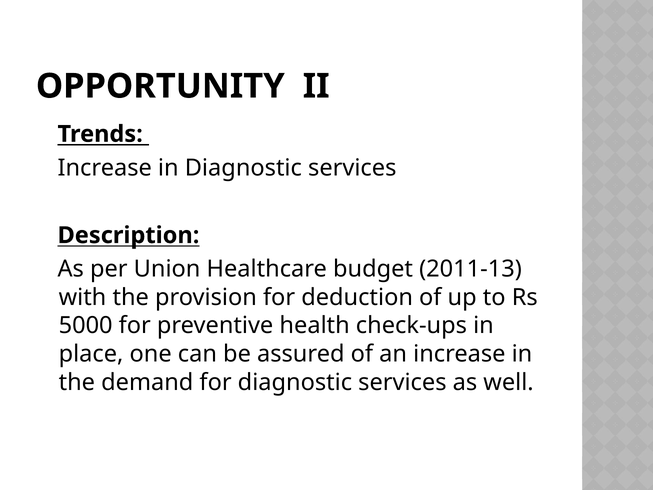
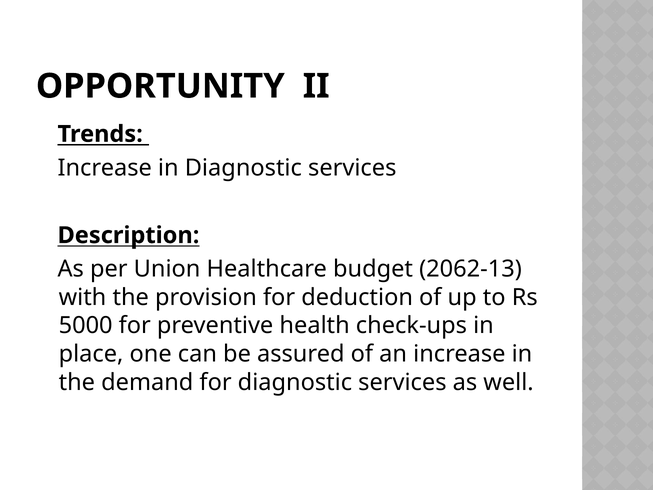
2011-13: 2011-13 -> 2062-13
